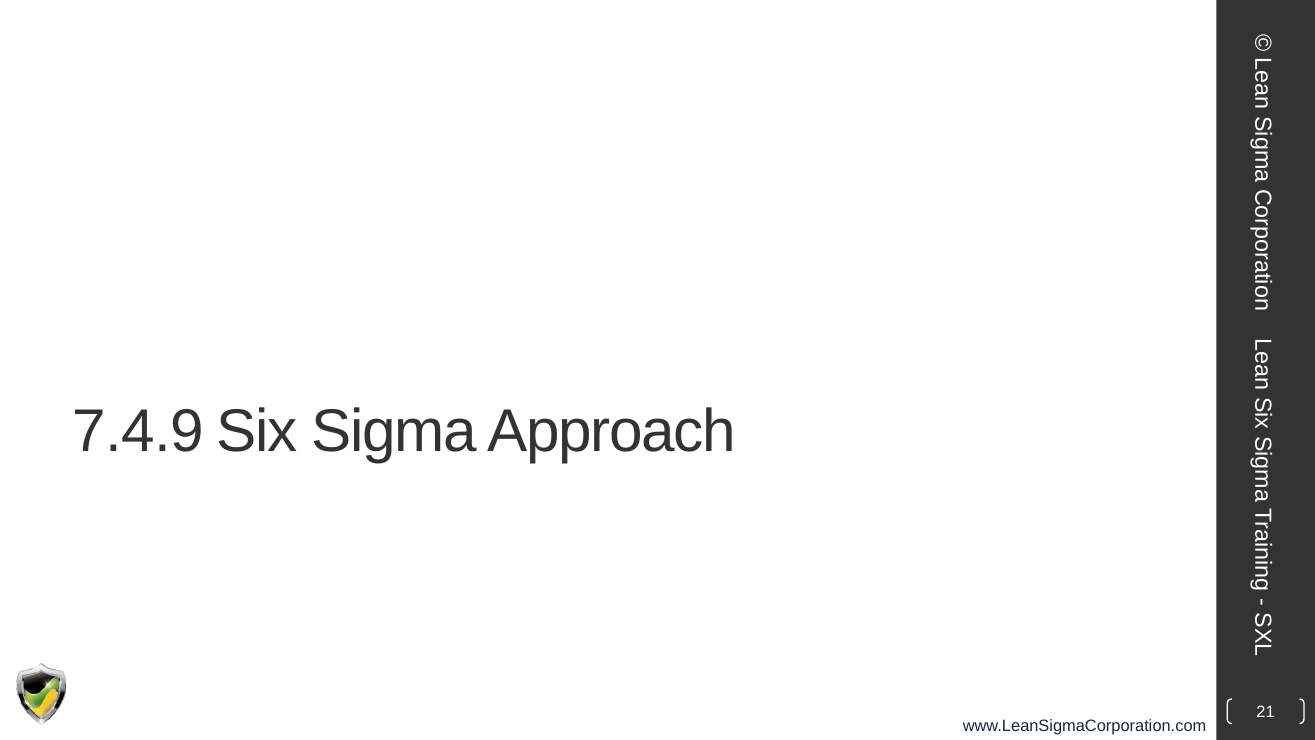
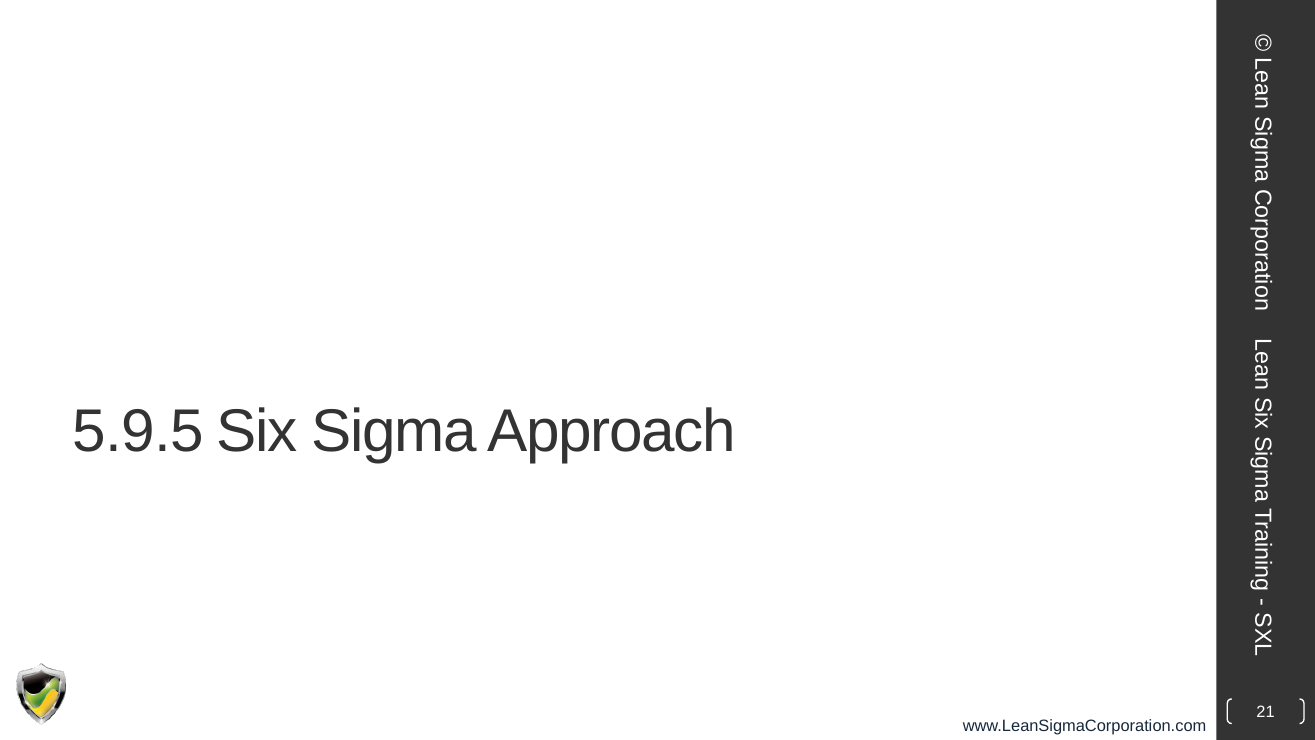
7.4.9: 7.4.9 -> 5.9.5
